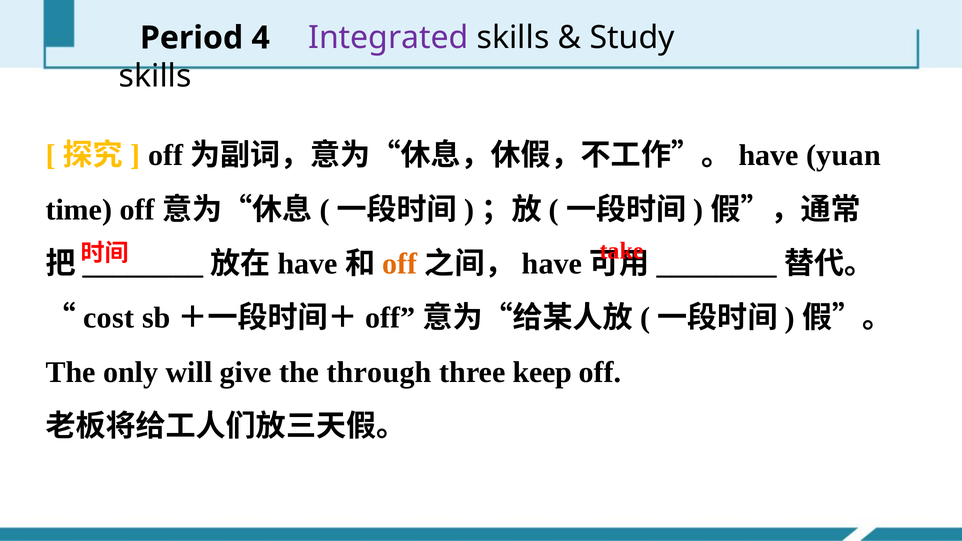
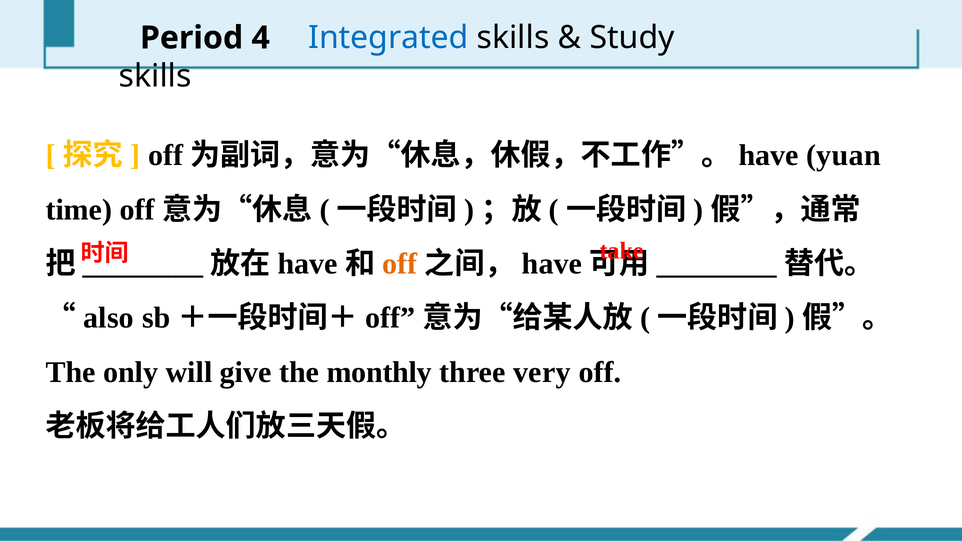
Integrated colour: purple -> blue
cost: cost -> also
through: through -> monthly
keep: keep -> very
